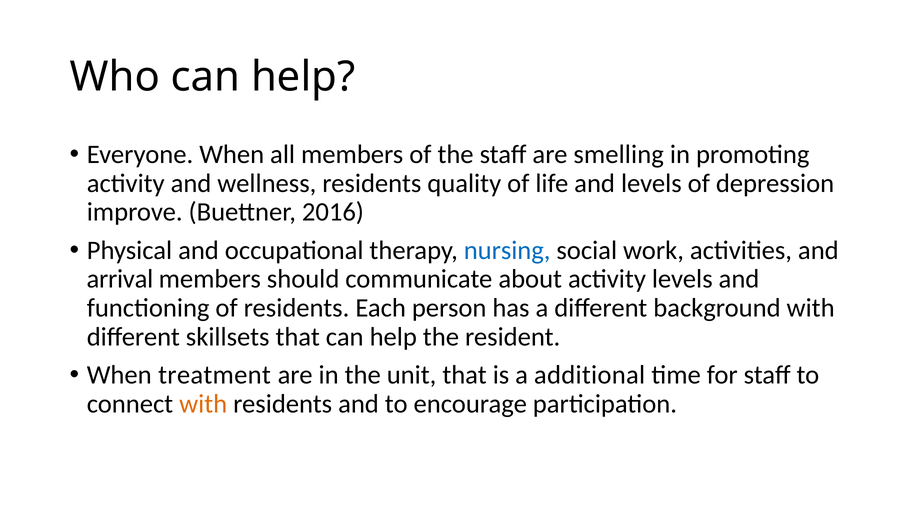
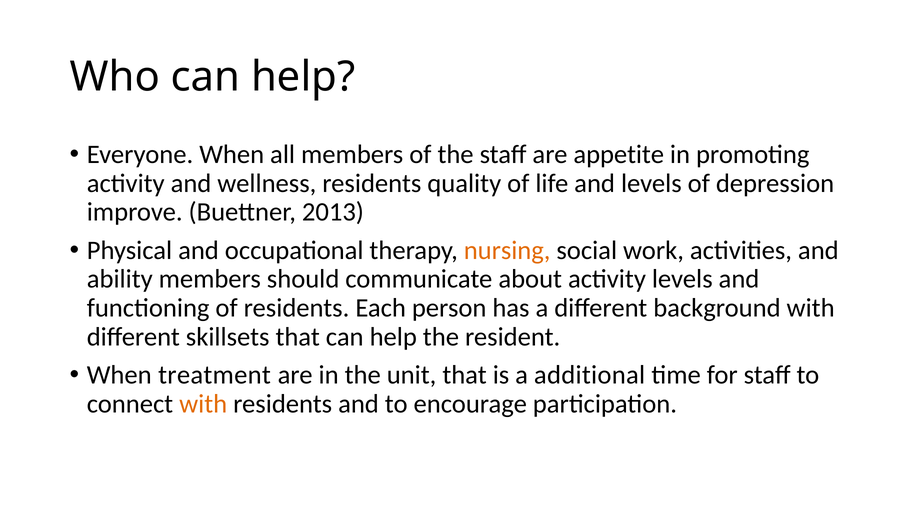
smelling: smelling -> appetite
2016: 2016 -> 2013
nursing colour: blue -> orange
arrival: arrival -> ability
